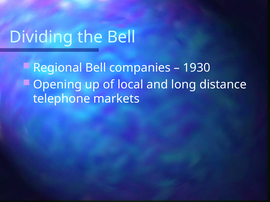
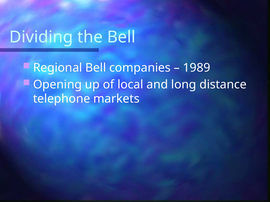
1930: 1930 -> 1989
